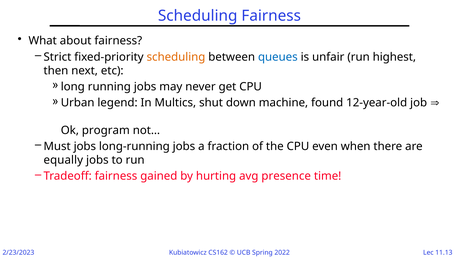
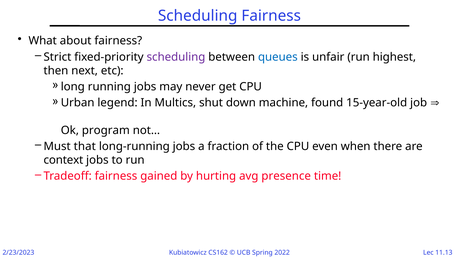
scheduling at (176, 57) colour: orange -> purple
12-year-old: 12-year-old -> 15-year-old
Must jobs: jobs -> that
equally: equally -> context
